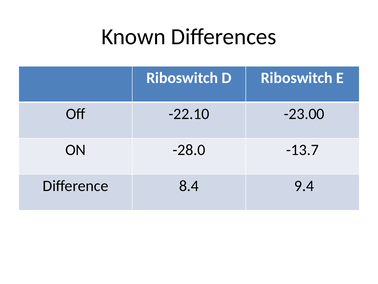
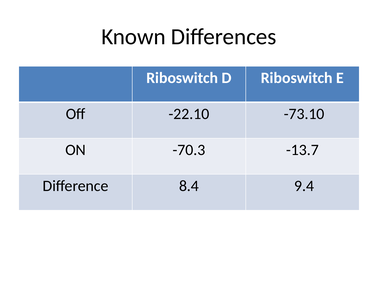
-23.00: -23.00 -> -73.10
-28.0: -28.0 -> -70.3
